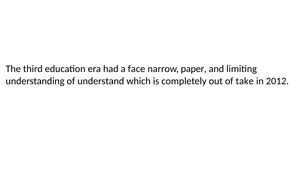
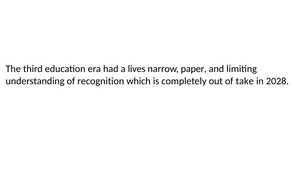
face: face -> lives
understand: understand -> recognition
2012: 2012 -> 2028
